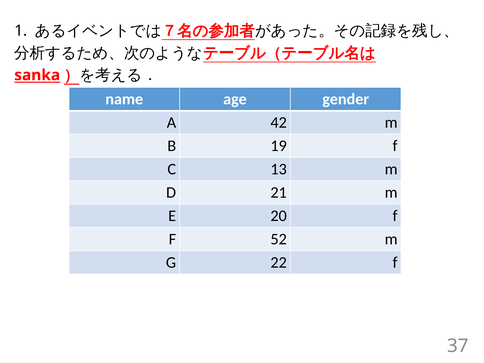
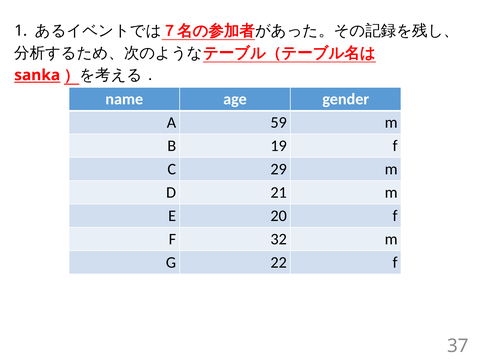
42: 42 -> 59
13: 13 -> 29
52: 52 -> 32
